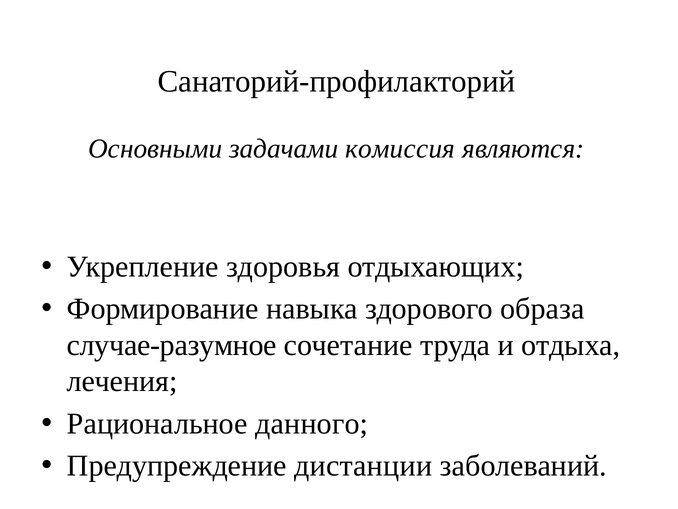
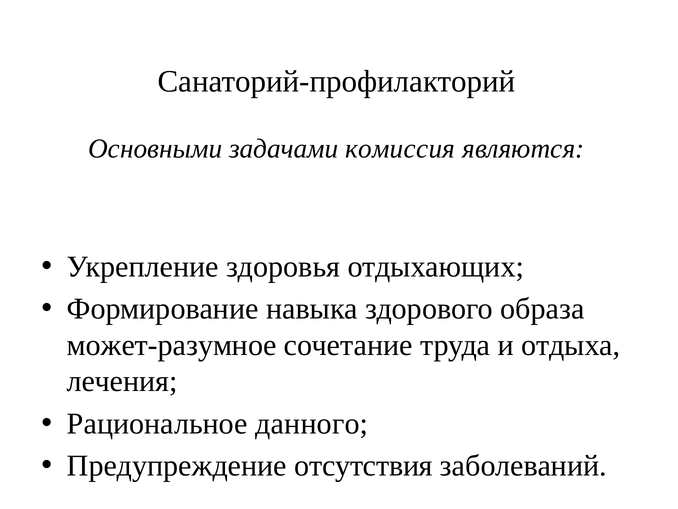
случае-разумное: случае-разумное -> может-разумное
дистанции: дистанции -> отсутствия
